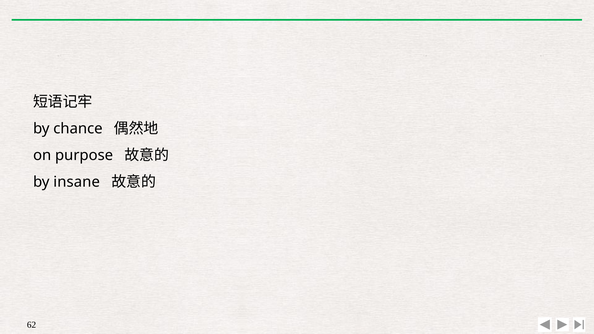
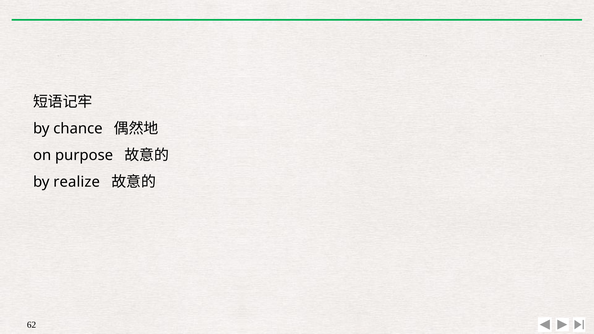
insane: insane -> realize
